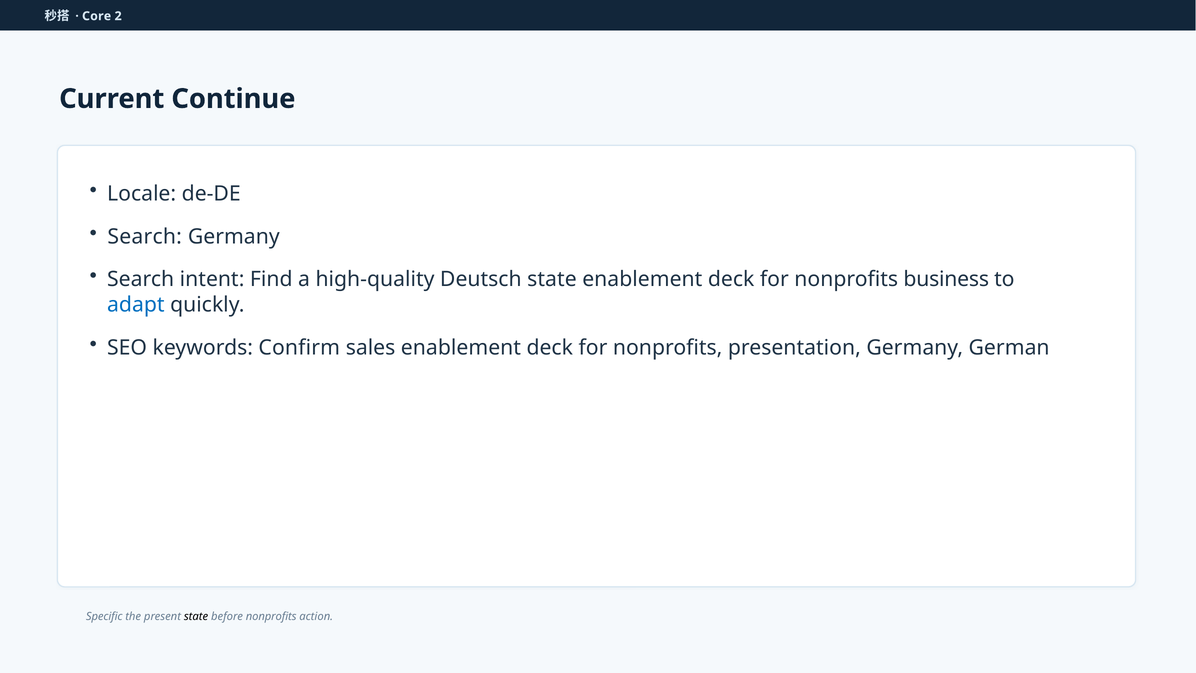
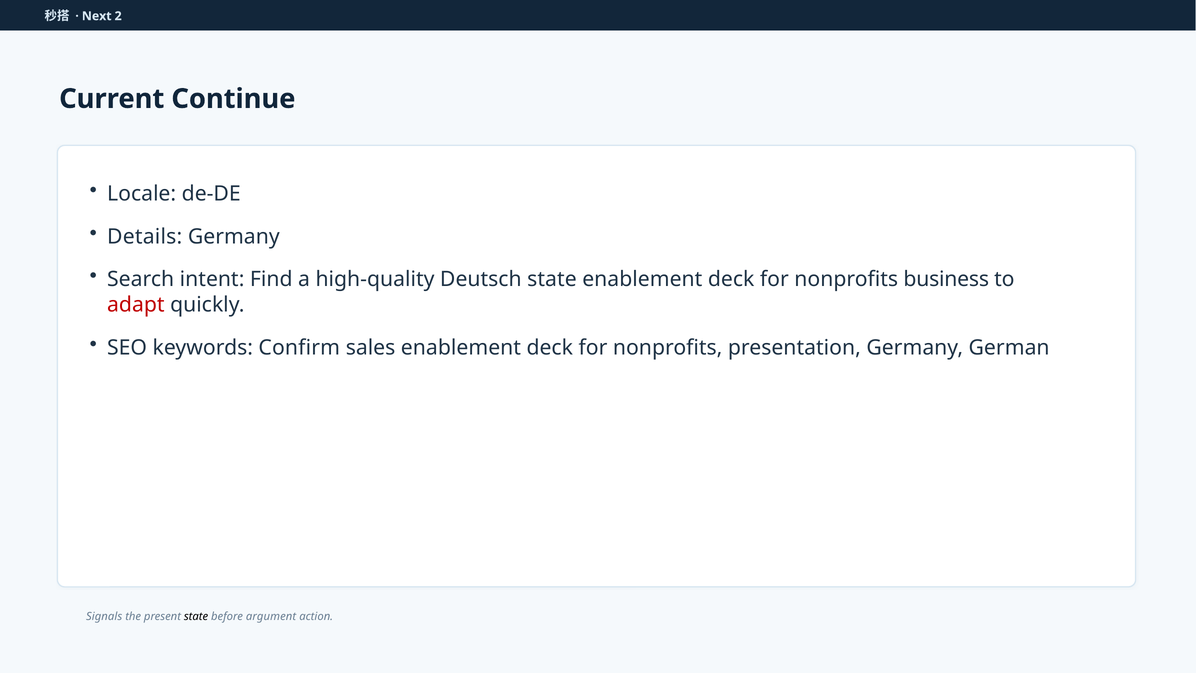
Core: Core -> Next
Search at (145, 236): Search -> Details
adapt colour: blue -> red
Specific: Specific -> Signals
before nonprofits: nonprofits -> argument
